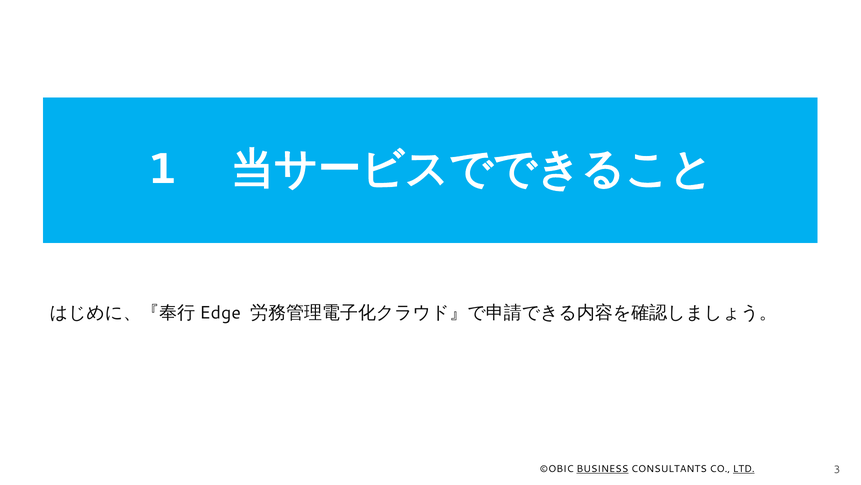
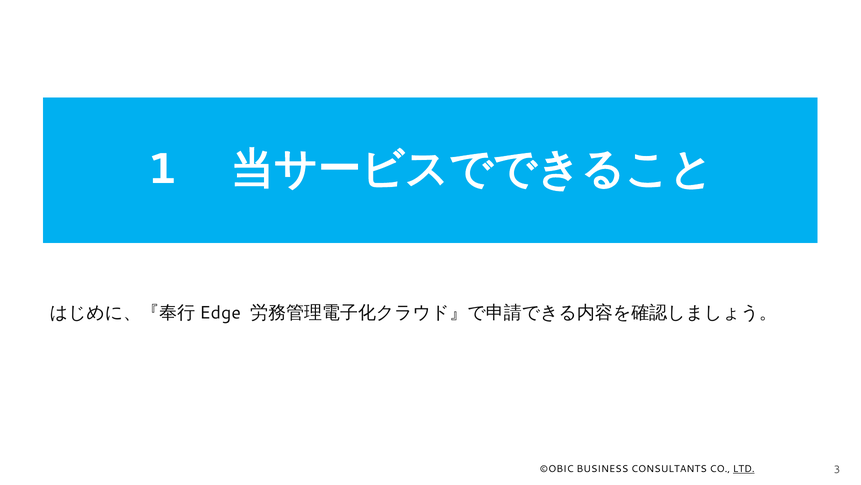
BUSINESS underline: present -> none
